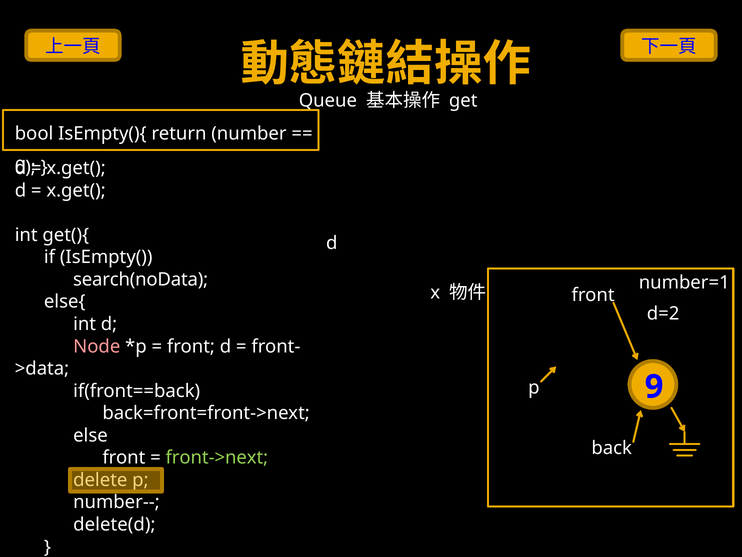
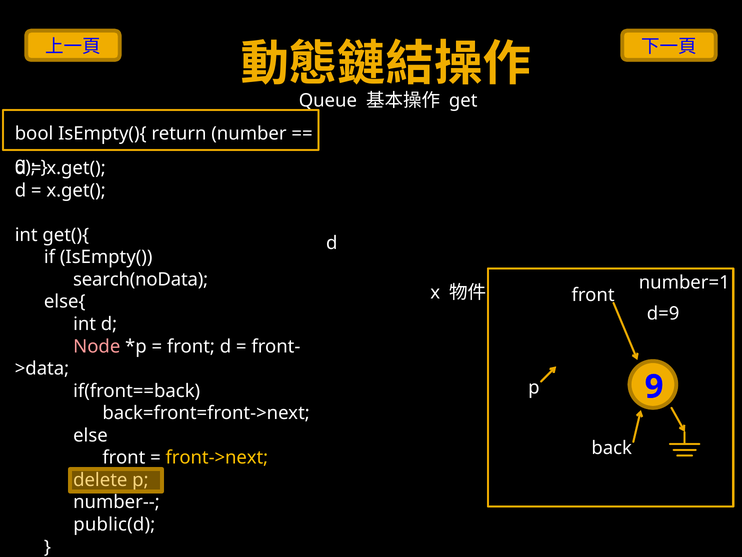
d=2: d=2 -> d=9
front->next colour: light green -> yellow
delete(d: delete(d -> public(d
